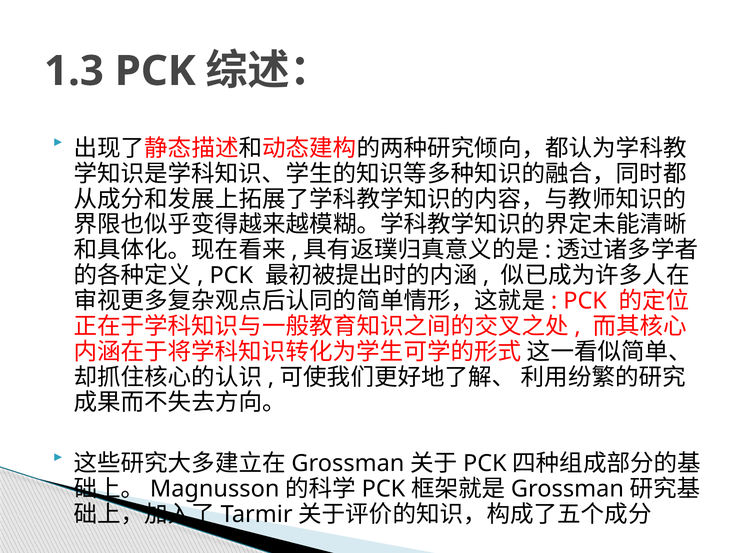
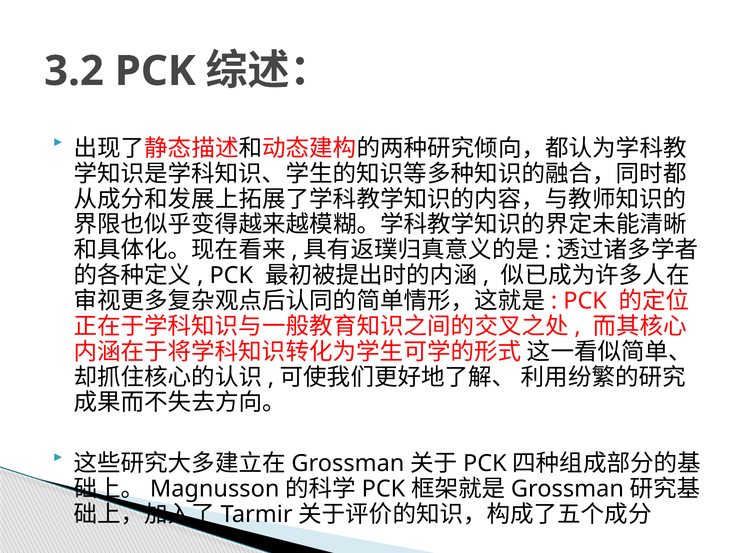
1.3: 1.3 -> 3.2
